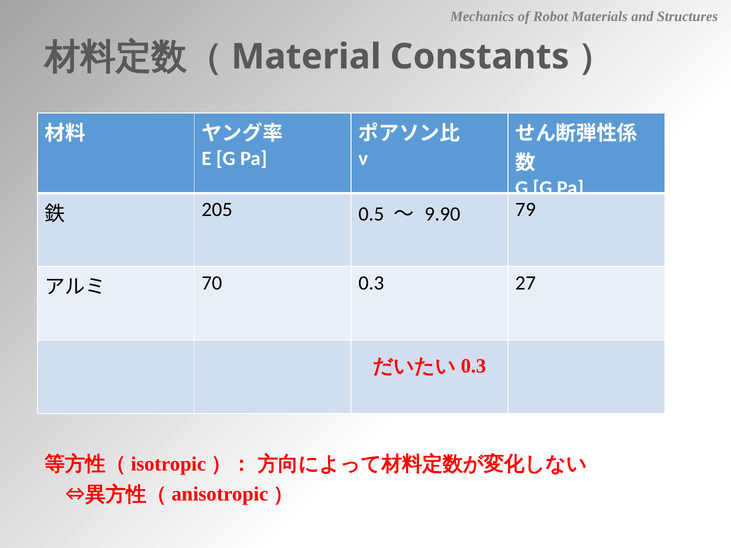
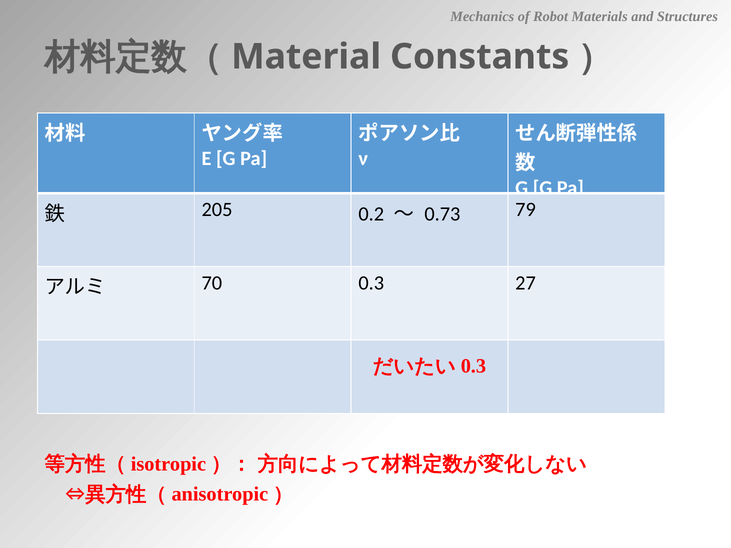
0.5: 0.5 -> 0.2
9.90: 9.90 -> 0.73
